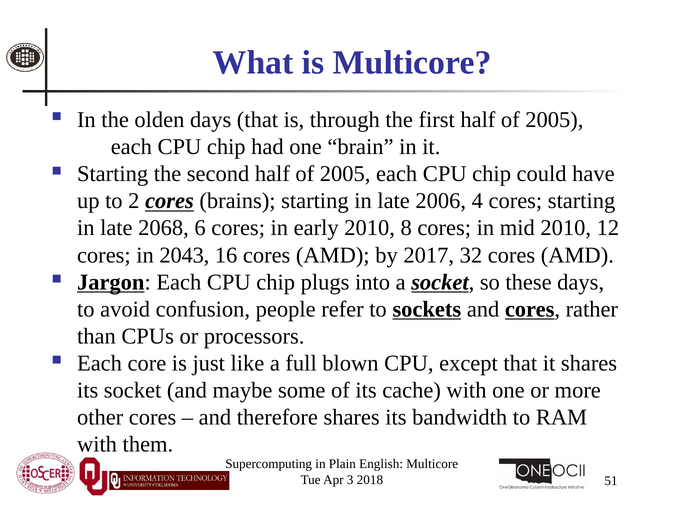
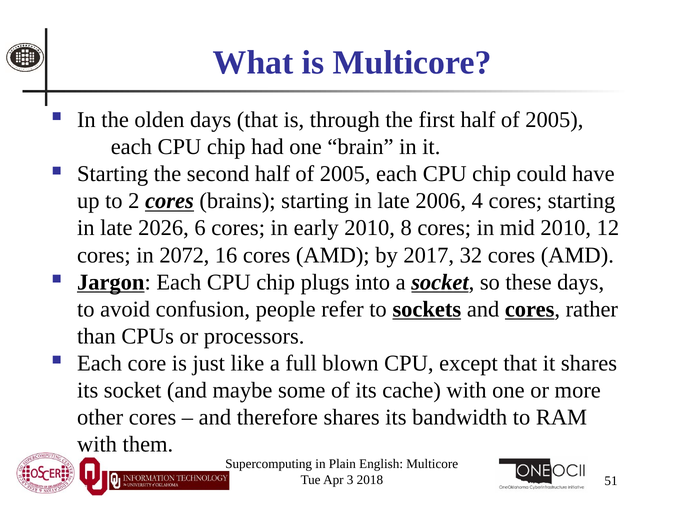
2068: 2068 -> 2026
2043: 2043 -> 2072
